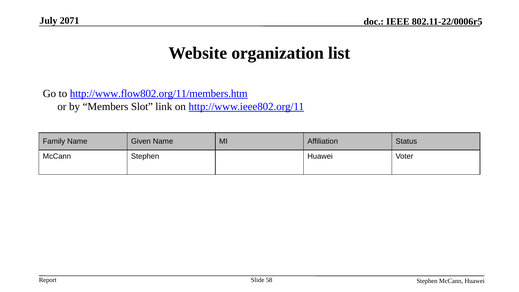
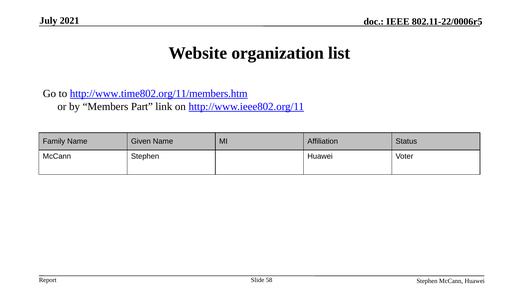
2071: 2071 -> 2021
http://www.flow802.org/11/members.htm: http://www.flow802.org/11/members.htm -> http://www.time802.org/11/members.htm
Slot: Slot -> Part
